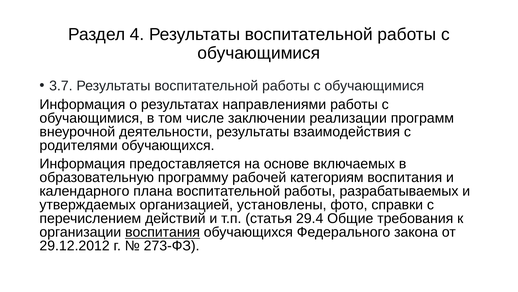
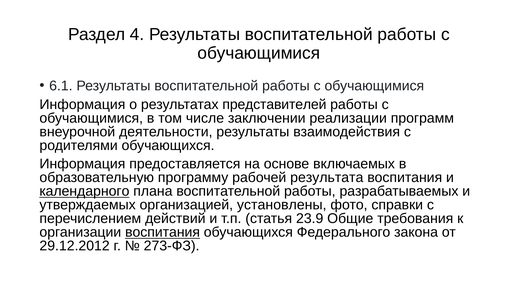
3.7: 3.7 -> 6.1
направлениями: направлениями -> представителей
категориям: категориям -> результата
календарного underline: none -> present
29.4: 29.4 -> 23.9
